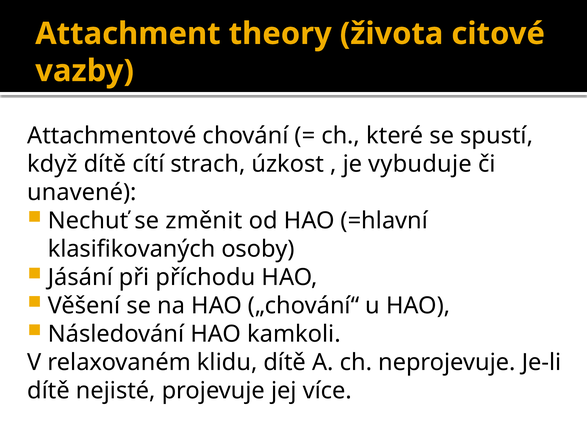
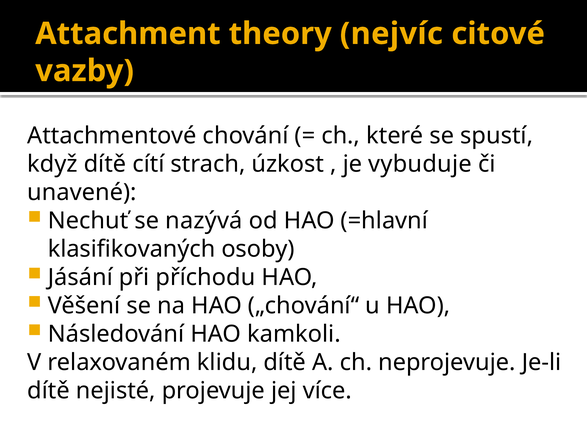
života: života -> nejvíc
změnit: změnit -> nazývá
